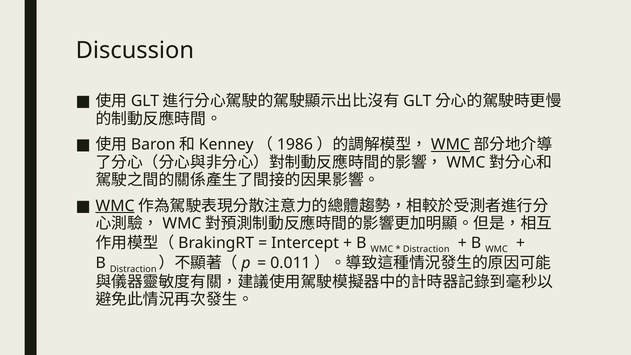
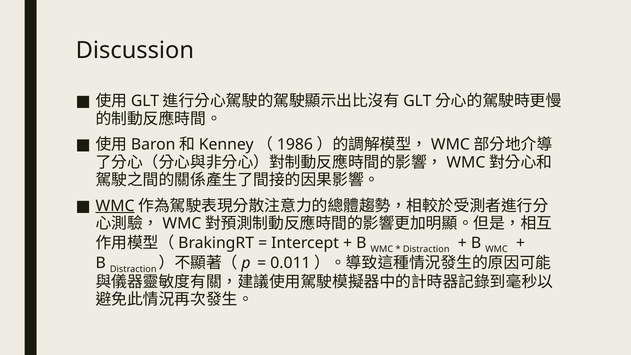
WMC at (450, 145) underline: present -> none
